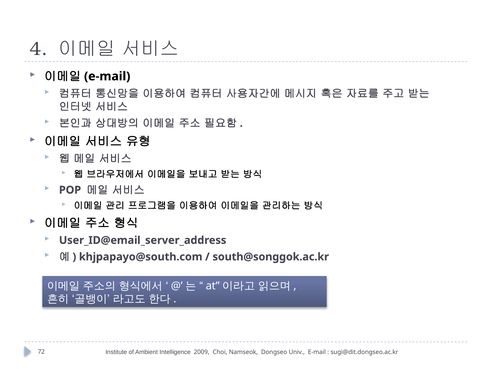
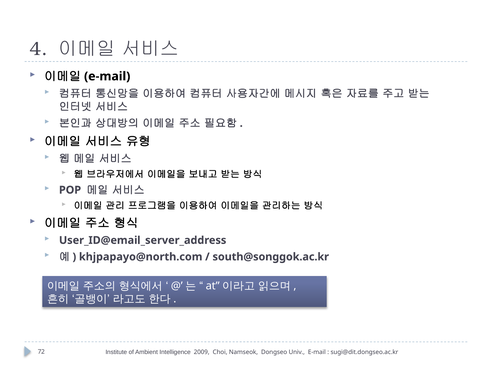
khjpapayo@south.com: khjpapayo@south.com -> khjpapayo@north.com
